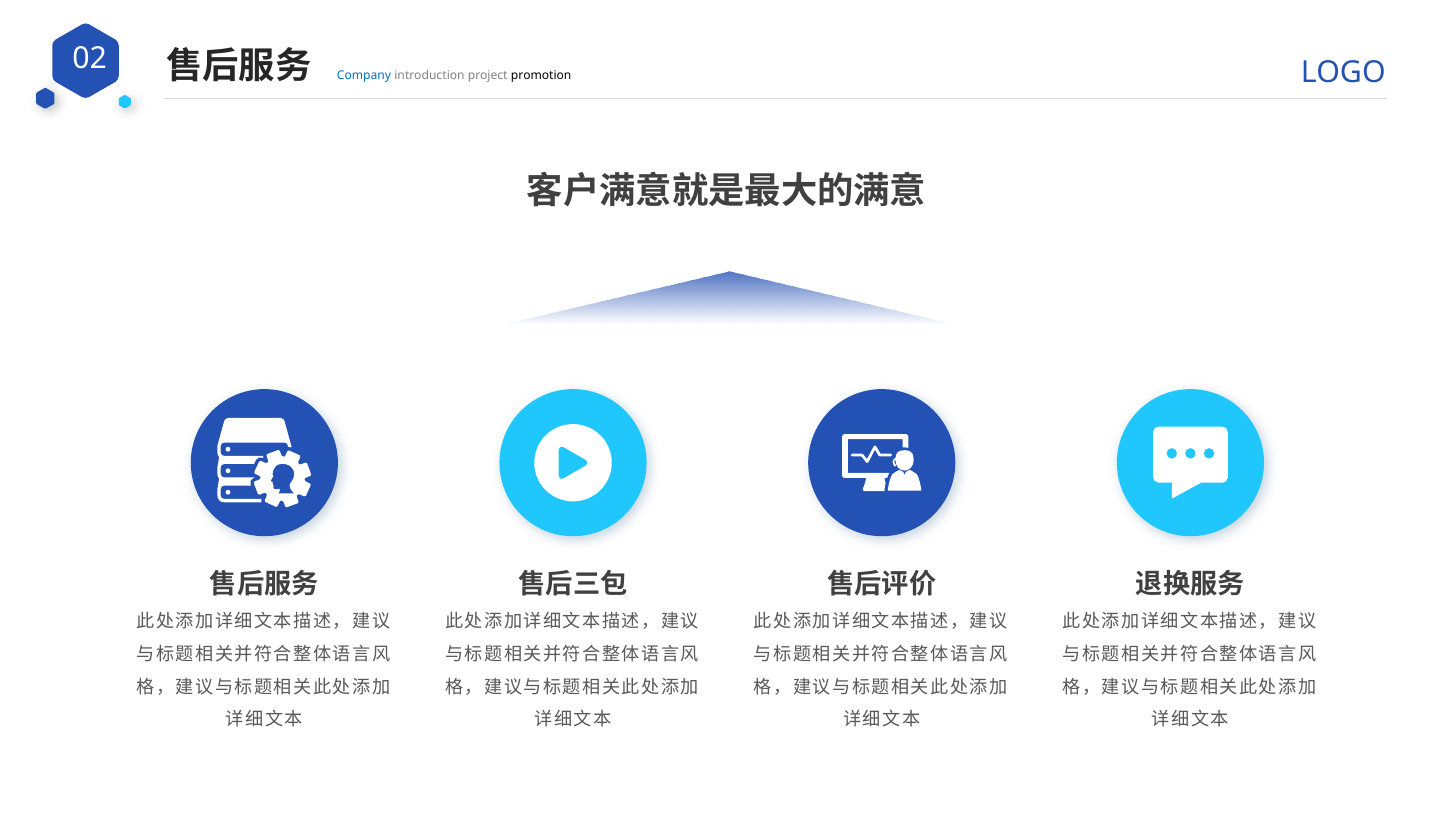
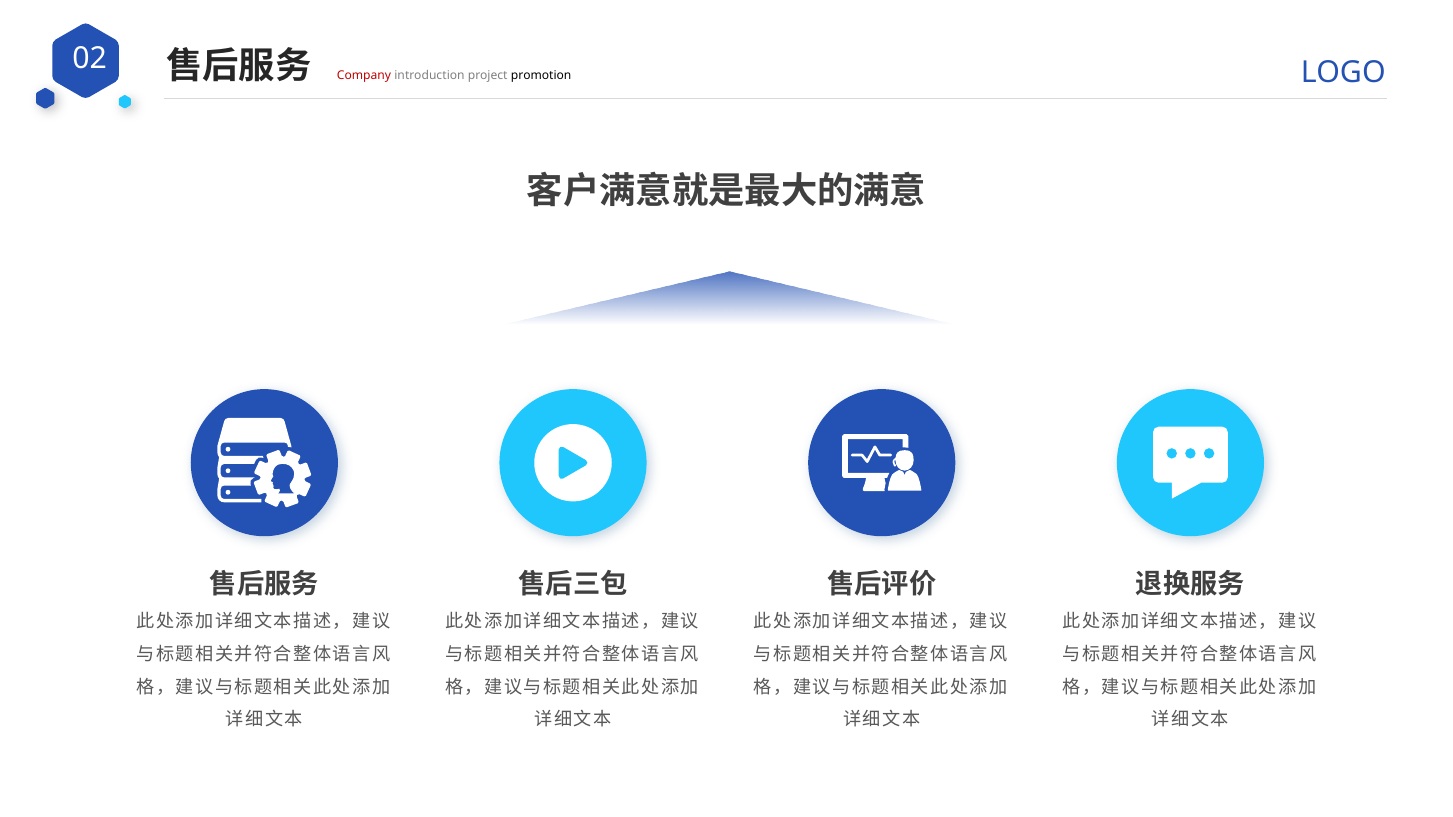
Company colour: blue -> red
